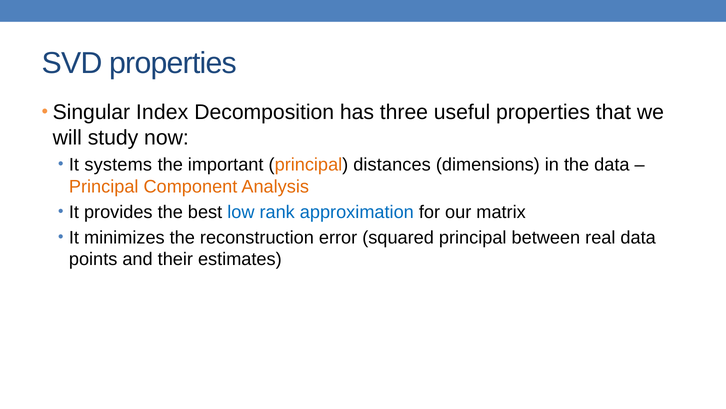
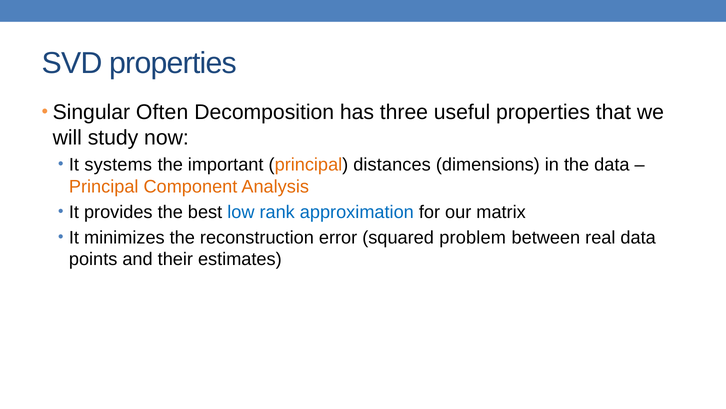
Index: Index -> Often
squared principal: principal -> problem
